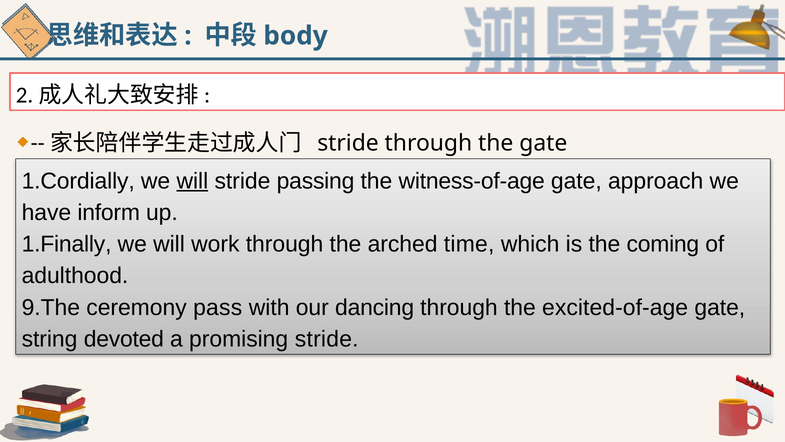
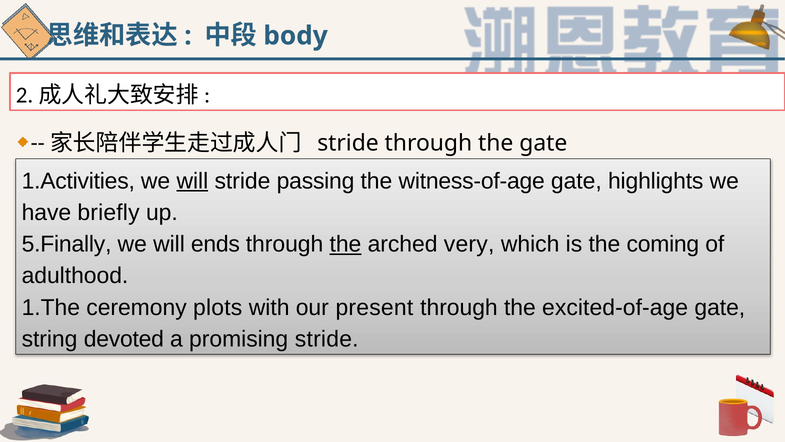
1.Cordially: 1.Cordially -> 1.Activities
approach: approach -> highlights
inform: inform -> briefly
1.Finally: 1.Finally -> 5.Finally
work: work -> ends
the at (345, 244) underline: none -> present
time: time -> very
9.The: 9.The -> 1.The
pass: pass -> plots
dancing: dancing -> present
